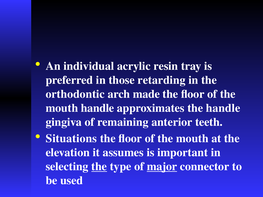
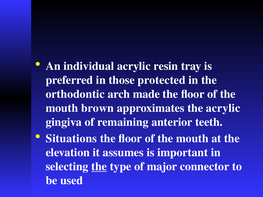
retarding: retarding -> protected
mouth handle: handle -> brown
the handle: handle -> acrylic
major underline: present -> none
